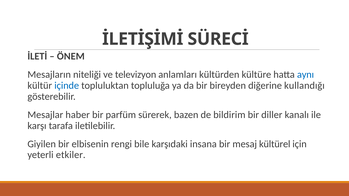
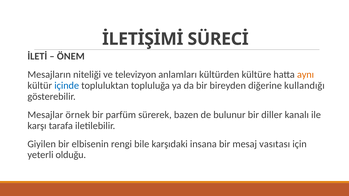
aynı colour: blue -> orange
haber: haber -> örnek
bildirim: bildirim -> bulunur
kültürel: kültürel -> vasıtası
etkiler: etkiler -> olduğu
